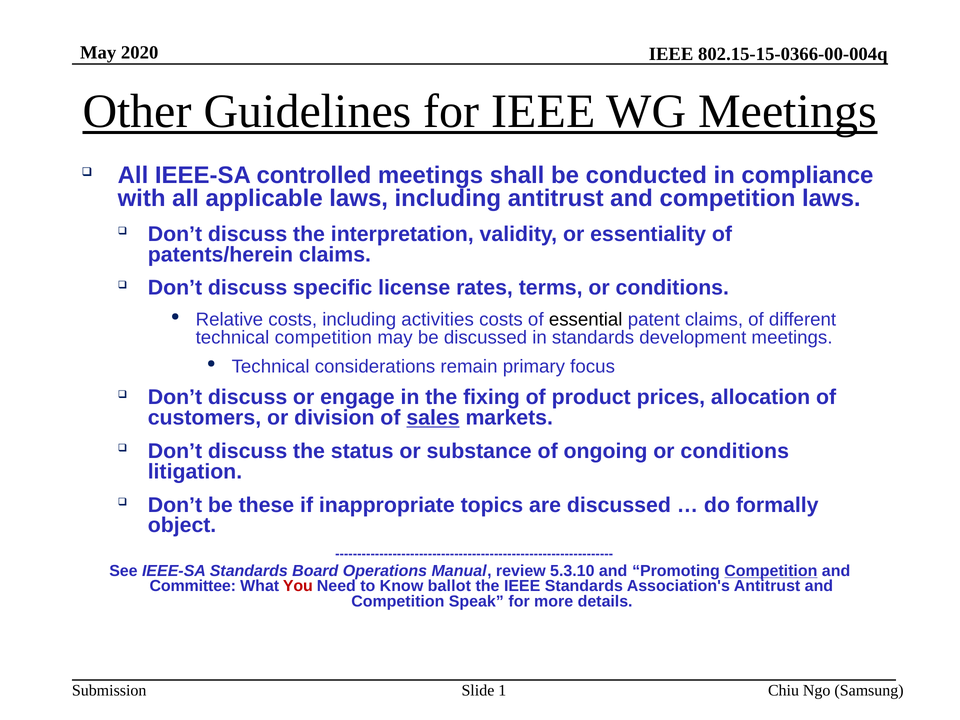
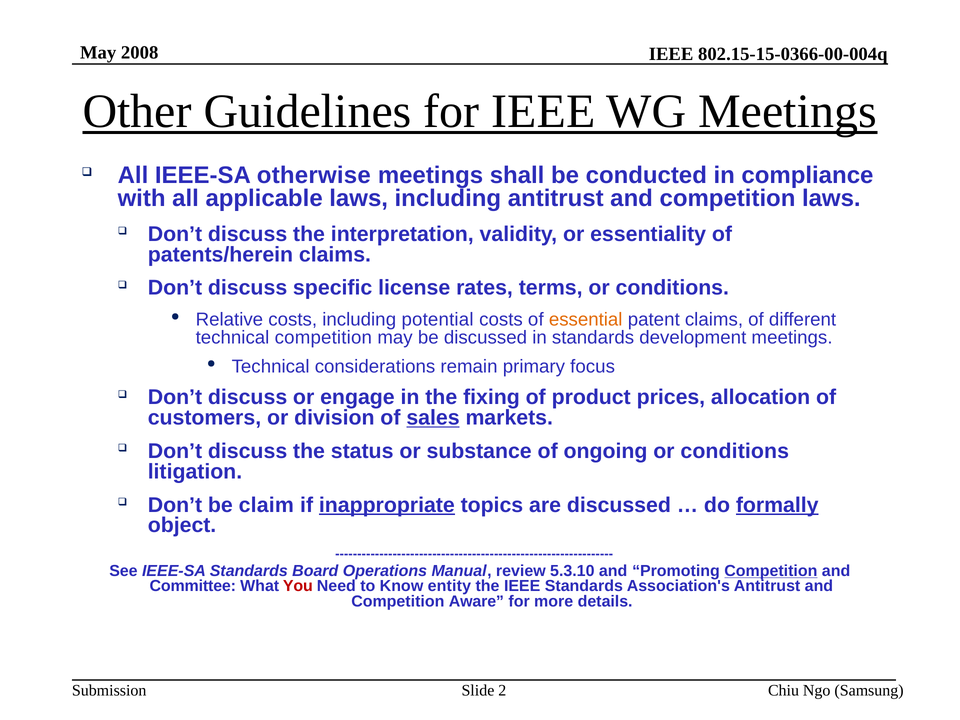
2020: 2020 -> 2008
controlled: controlled -> otherwise
activities: activities -> potential
essential colour: black -> orange
these: these -> claim
inappropriate underline: none -> present
formally underline: none -> present
ballot: ballot -> entity
Speak: Speak -> Aware
1: 1 -> 2
